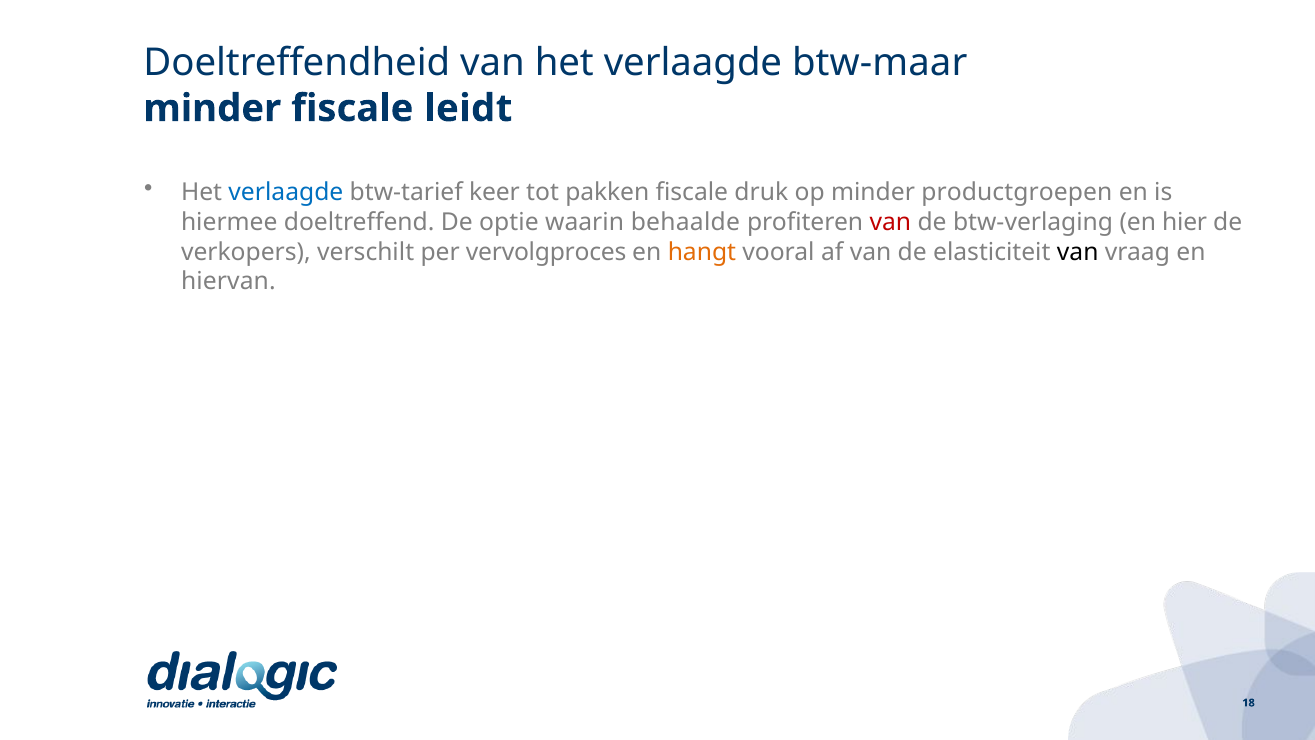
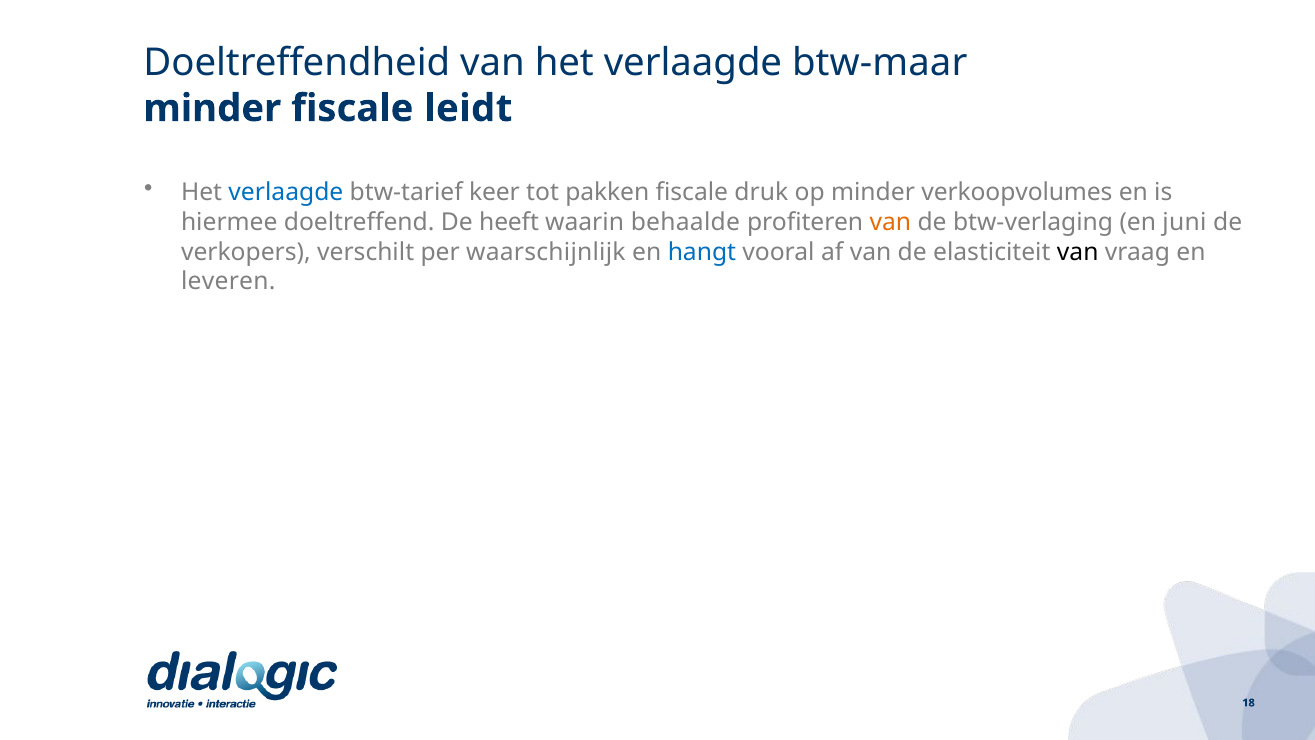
productgroepen: productgroepen -> verkoopvolumes
optie: optie -> heeft
van at (890, 222) colour: red -> orange
hier: hier -> juni
vervolgproces: vervolgproces -> waarschijnlijk
hangt colour: orange -> blue
hiervan: hiervan -> leveren
